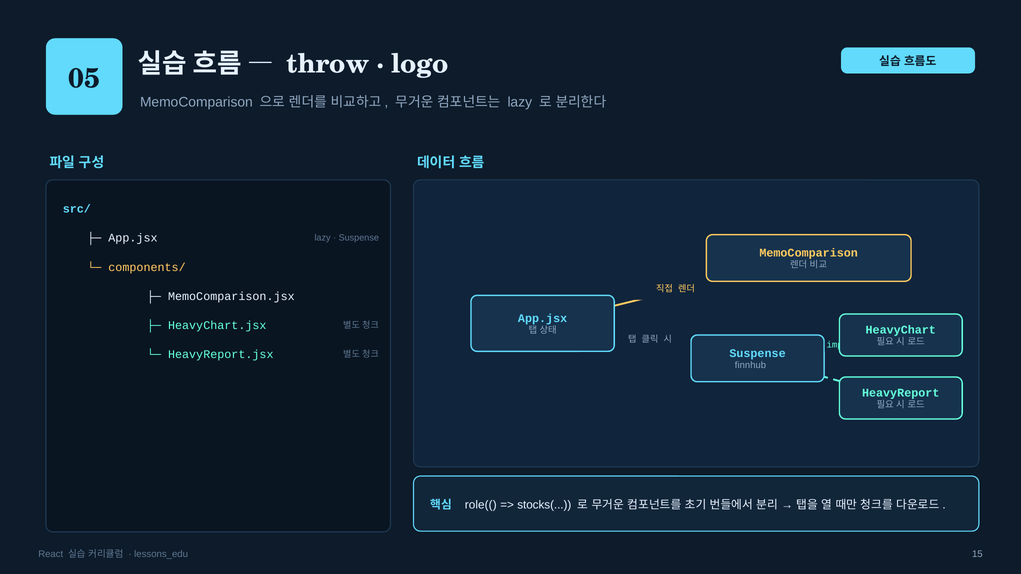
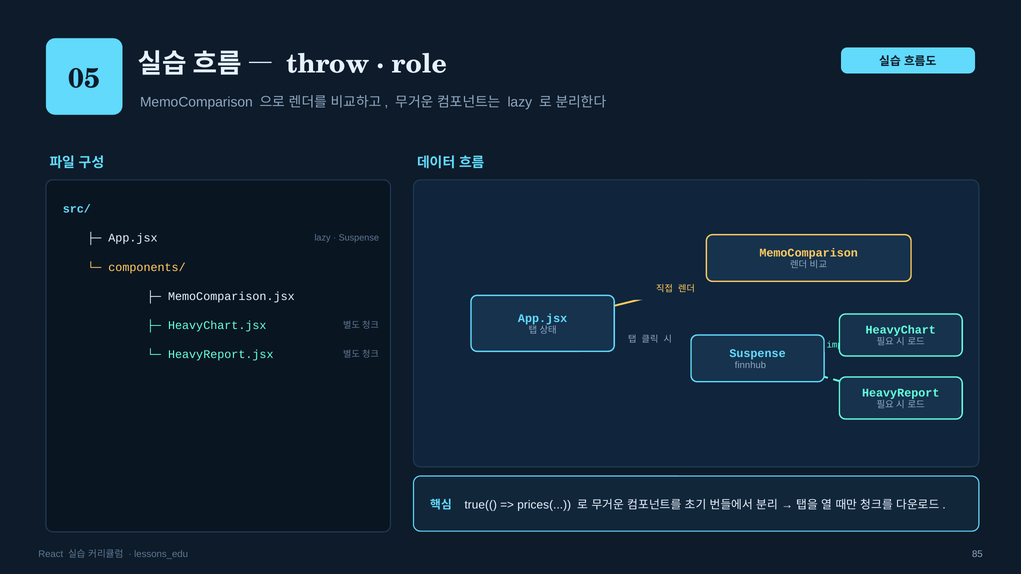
logo: logo -> role
role((: role(( -> true((
stocks(: stocks( -> prices(
15: 15 -> 85
